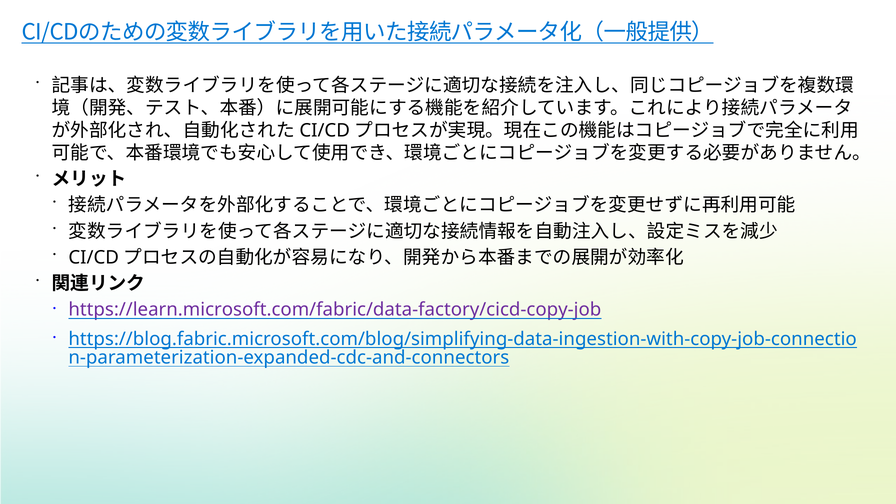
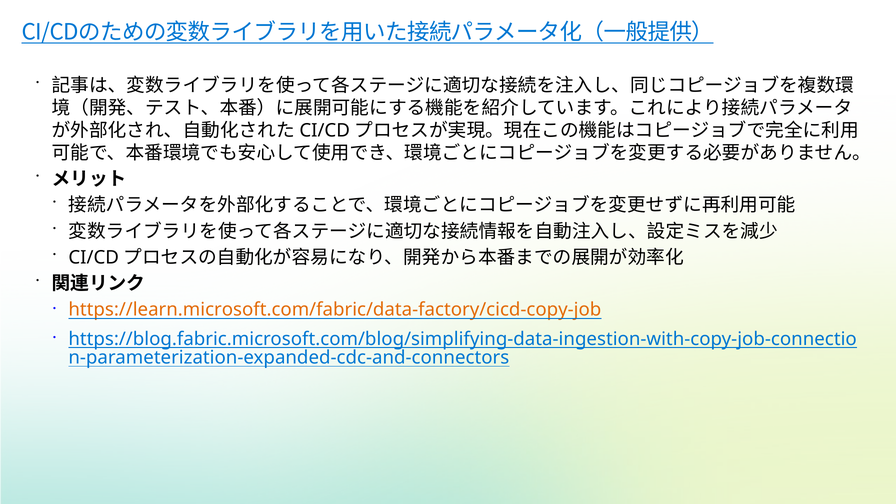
https://learn.microsoft.com/fabric/data-factory/cicd-copy-job colour: purple -> orange
